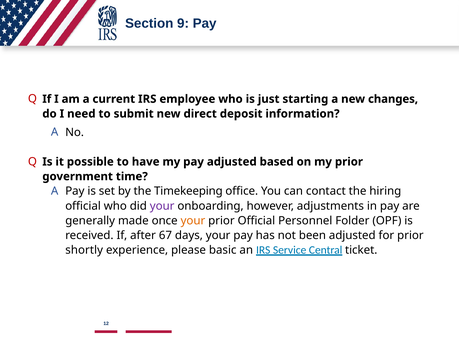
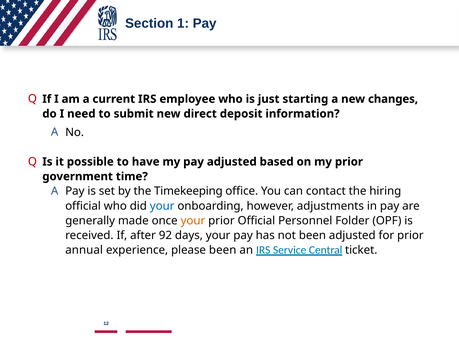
9: 9 -> 1
your at (162, 206) colour: purple -> blue
67: 67 -> 92
shortly: shortly -> annual
please basic: basic -> been
